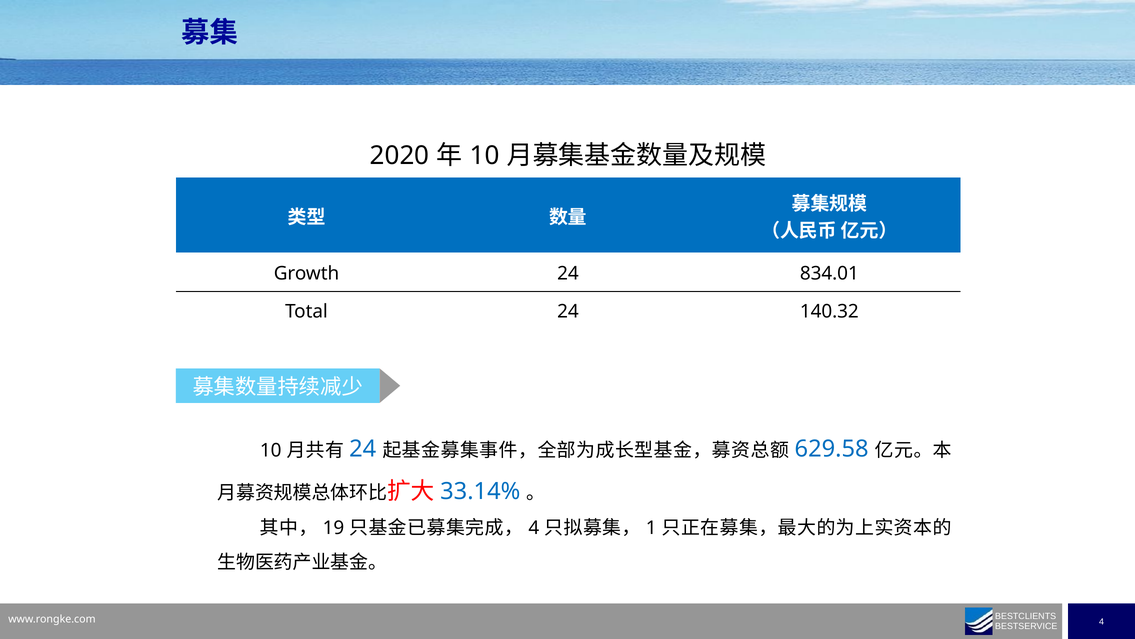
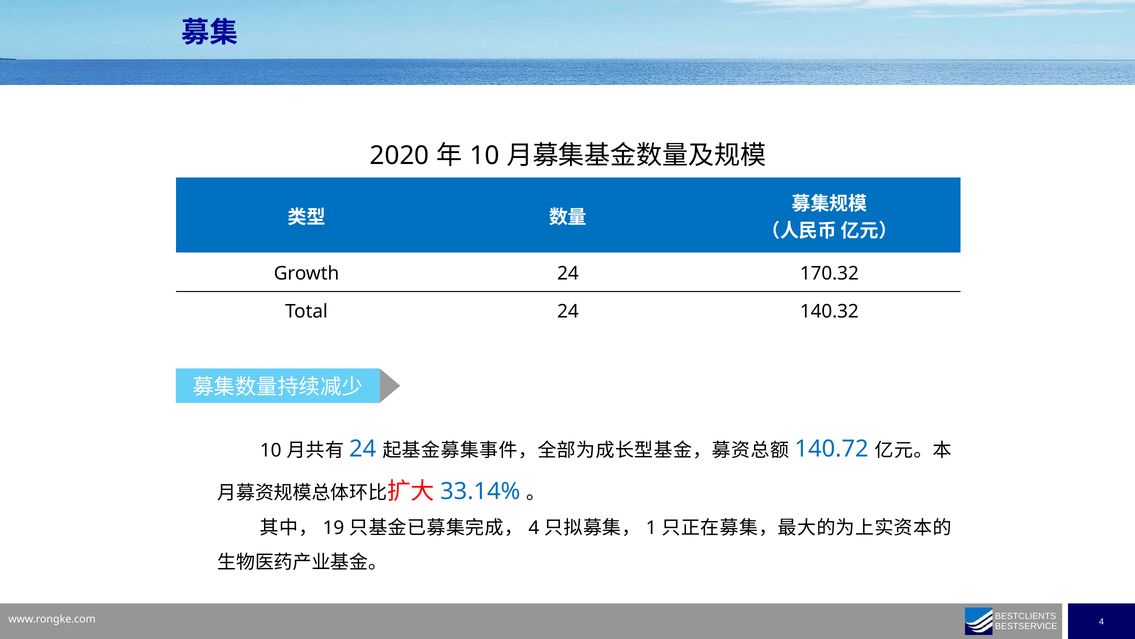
834.01: 834.01 -> 170.32
629.58: 629.58 -> 140.72
